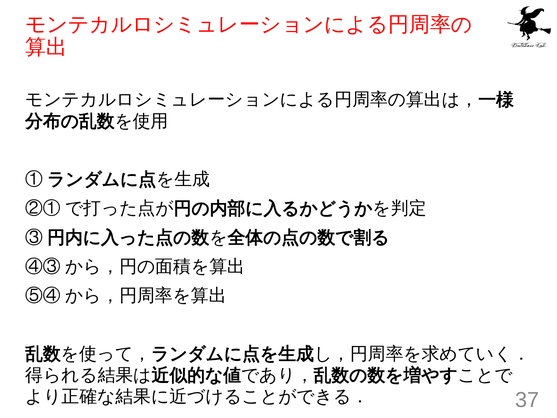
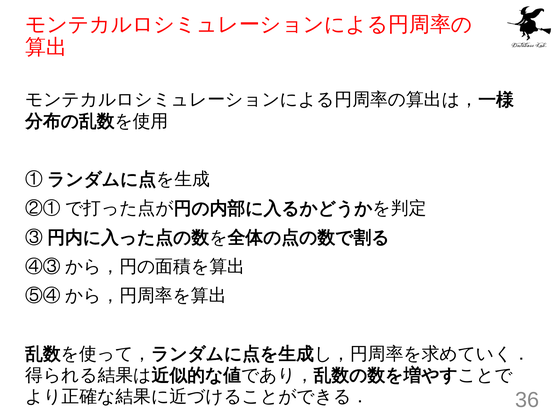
37: 37 -> 36
